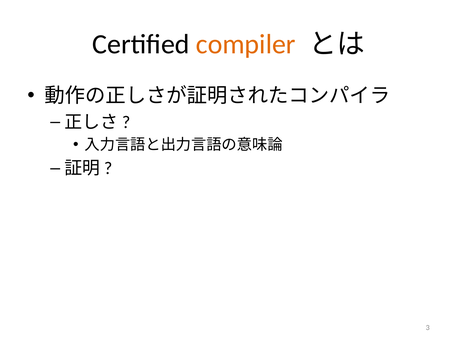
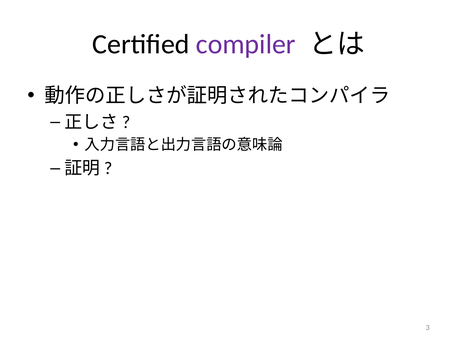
compiler colour: orange -> purple
